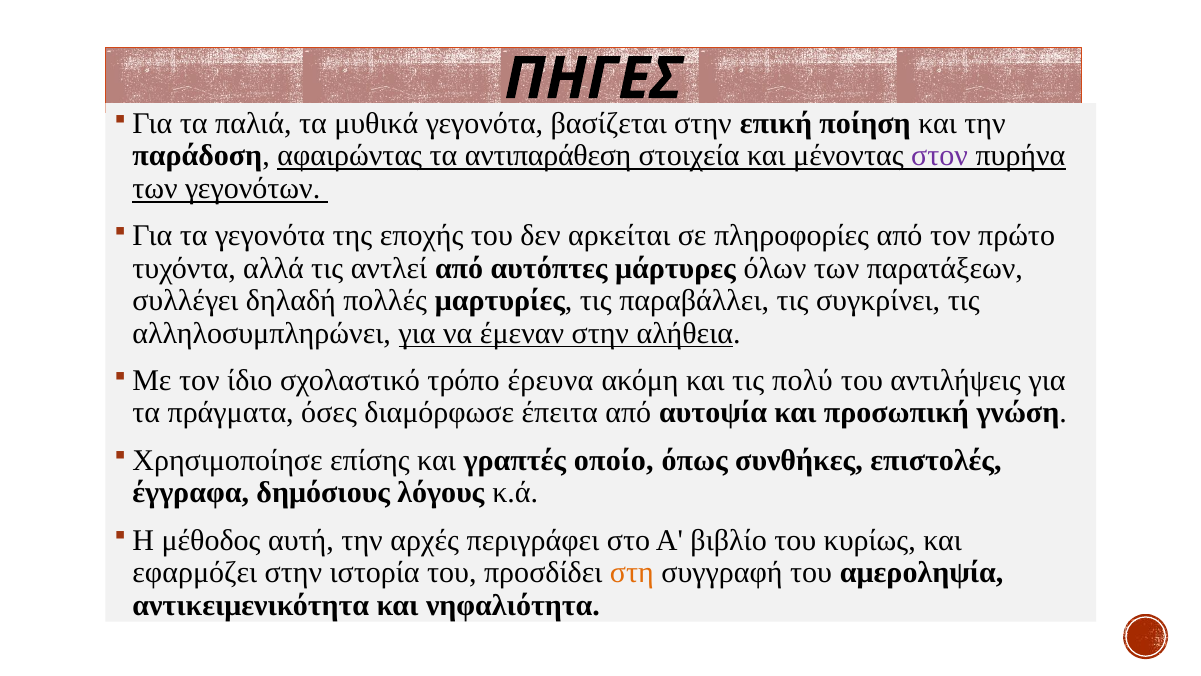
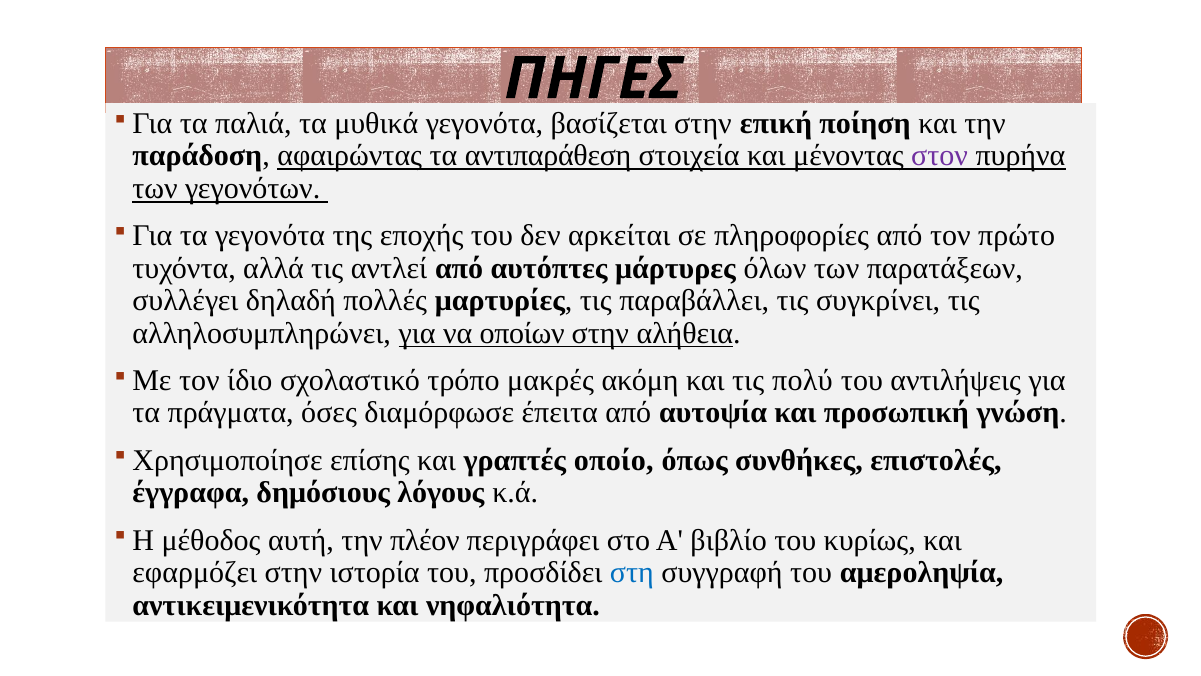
έμεναν: έμεναν -> οποίων
έρευνα: έρευνα -> μακρές
αρχές: αρχές -> πλέον
στη colour: orange -> blue
